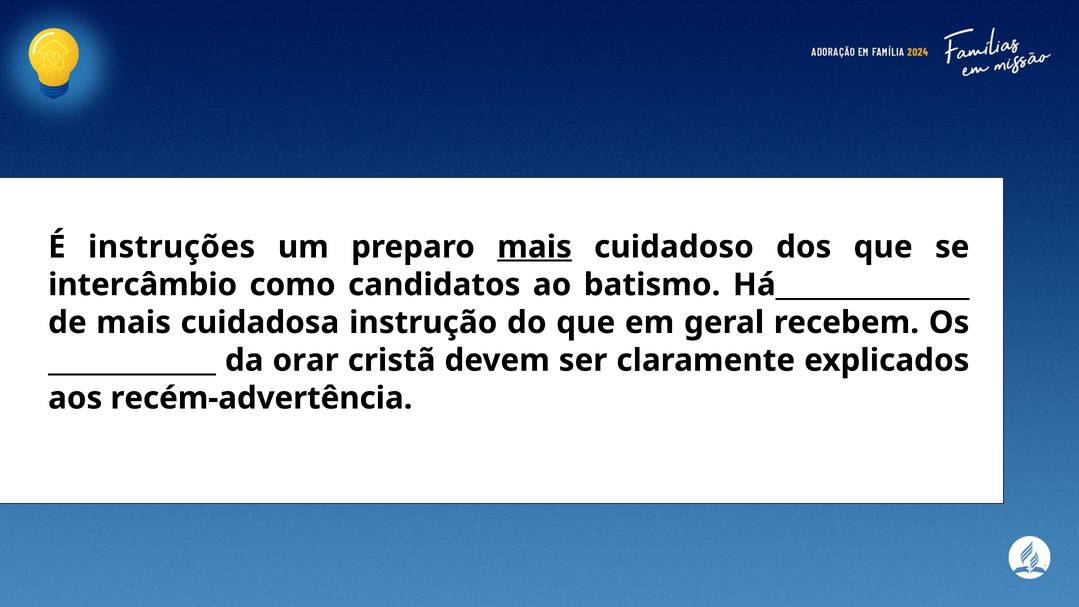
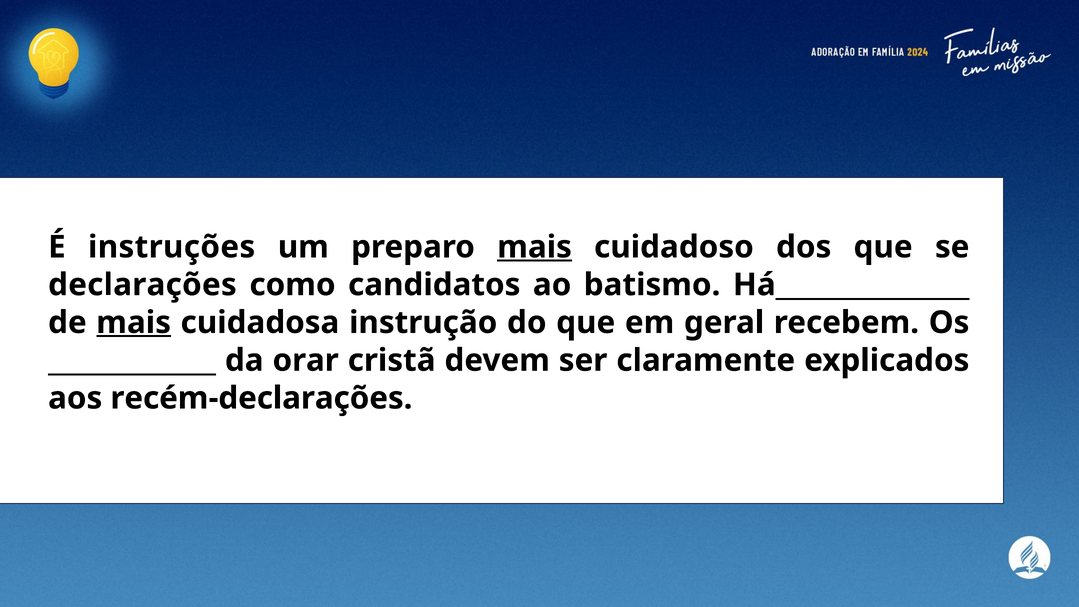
intercâmbio: intercâmbio -> declarações
mais at (134, 323) underline: none -> present
recém-advertência: recém-advertência -> recém-declarações
